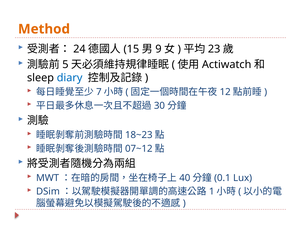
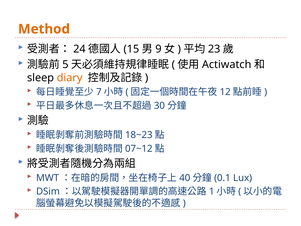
diary colour: blue -> orange
